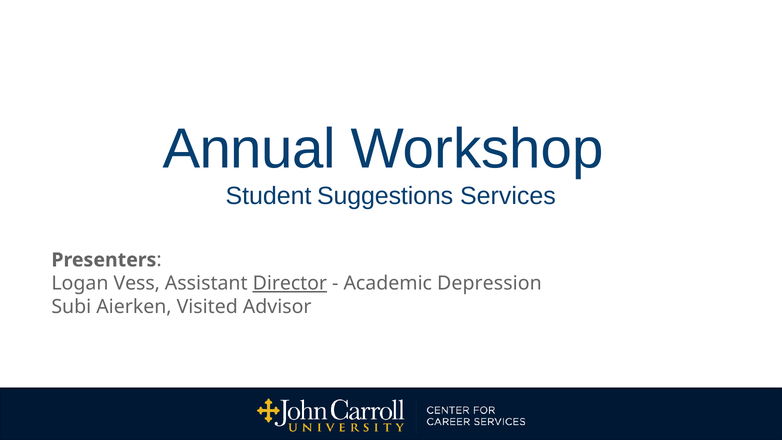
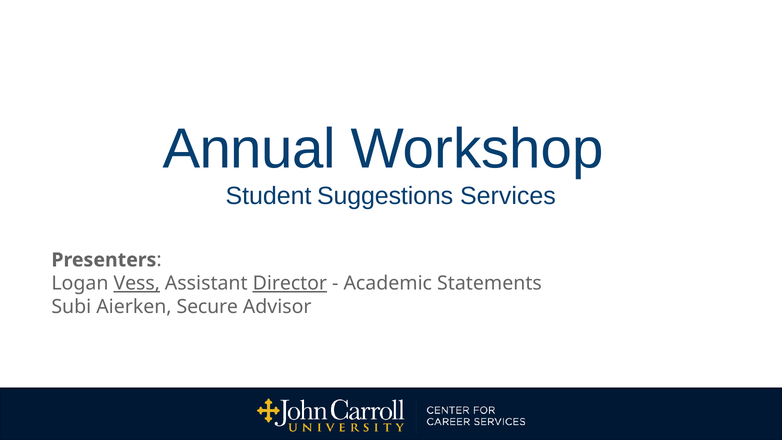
Vess underline: none -> present
Depression: Depression -> Statements
Visited: Visited -> Secure
